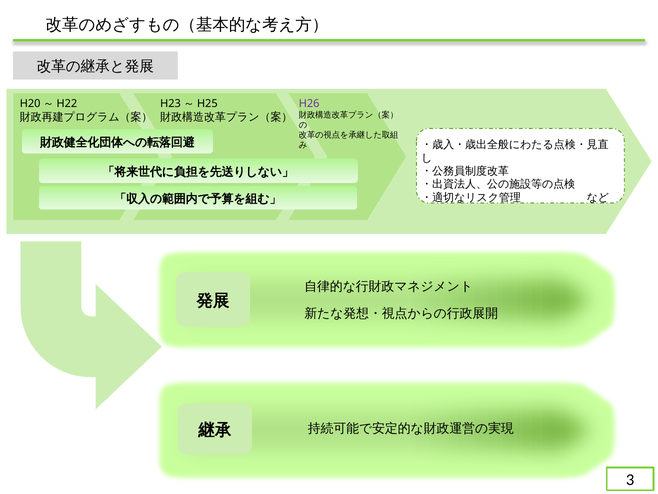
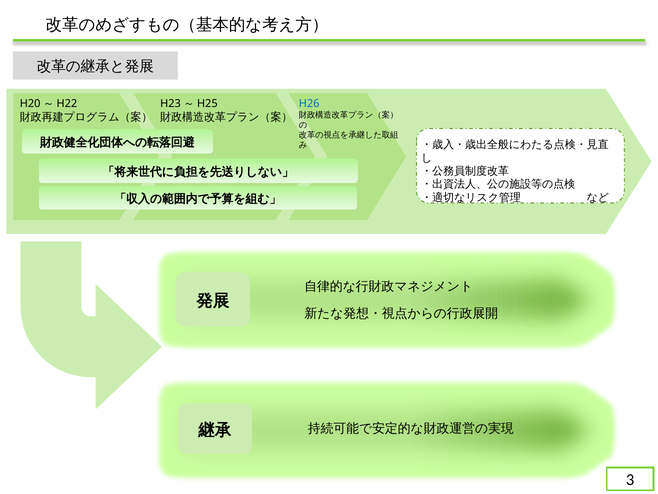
H26 colour: purple -> blue
